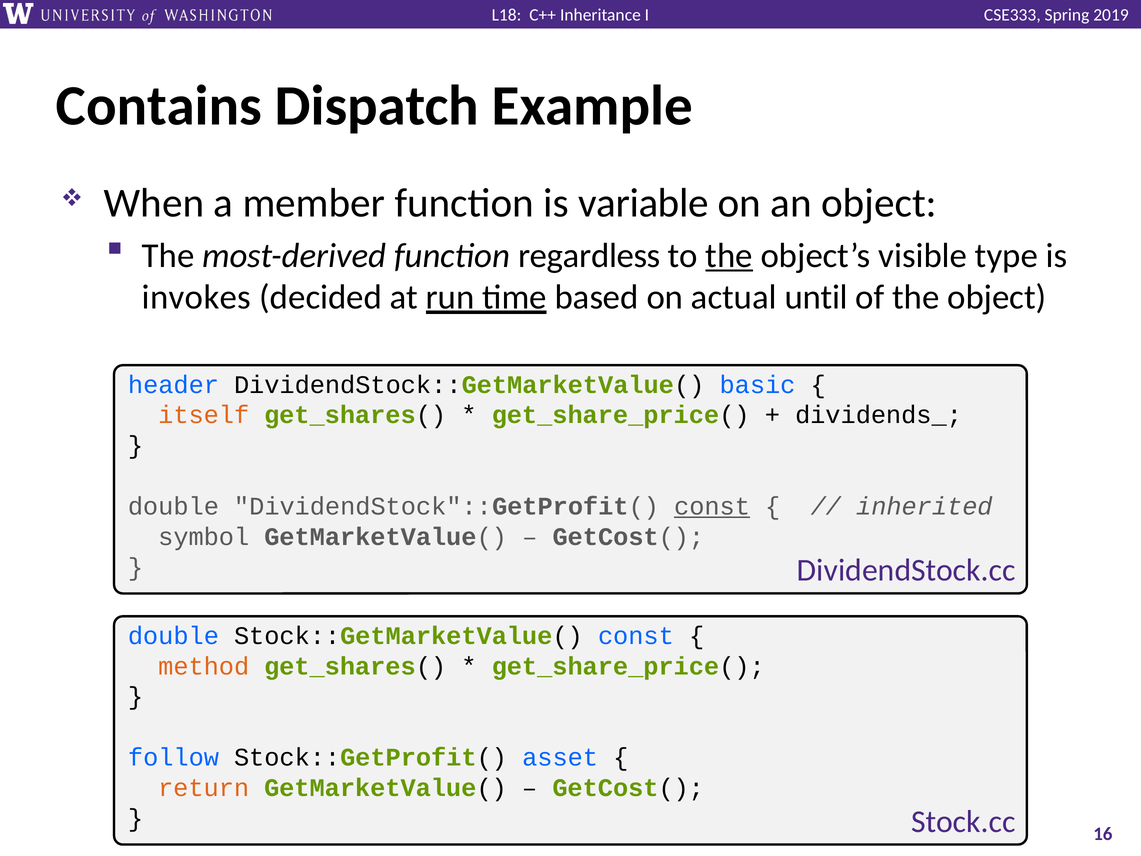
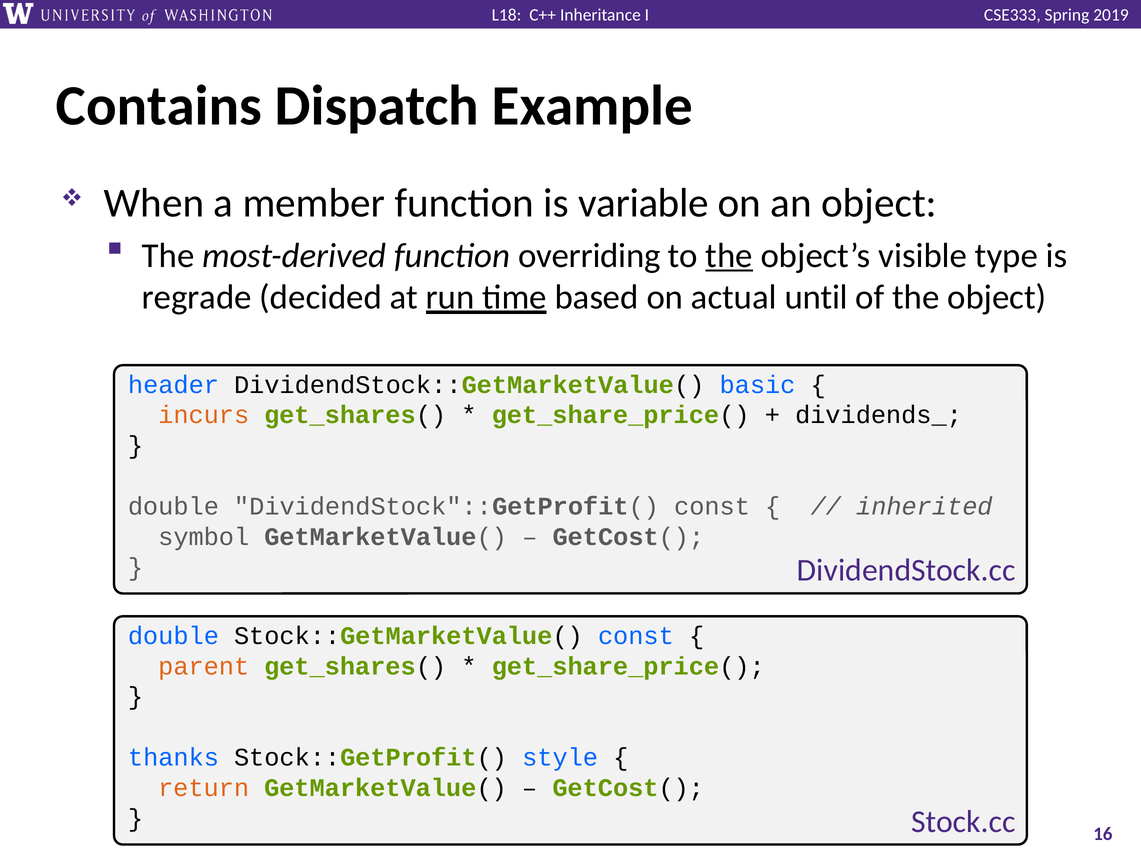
regardless: regardless -> overriding
invokes: invokes -> regrade
itself: itself -> incurs
const at (712, 506) underline: present -> none
method: method -> parent
follow: follow -> thanks
asset: asset -> style
